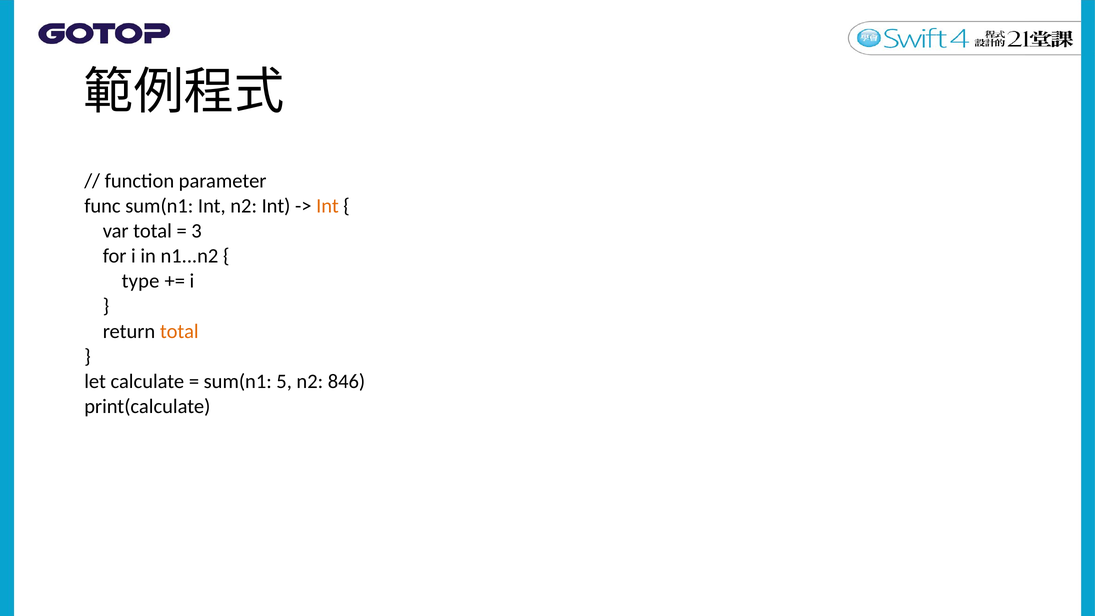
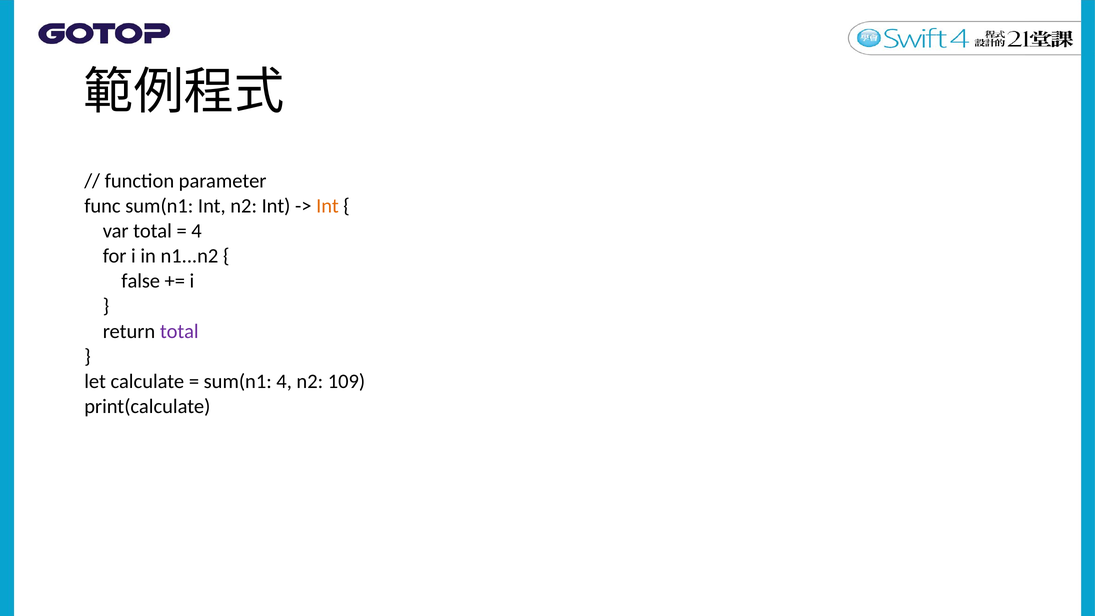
3 at (196, 231): 3 -> 4
type: type -> false
total at (179, 331) colour: orange -> purple
sum(n1 5: 5 -> 4
846: 846 -> 109
